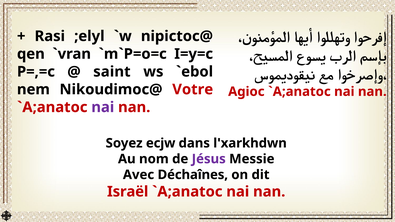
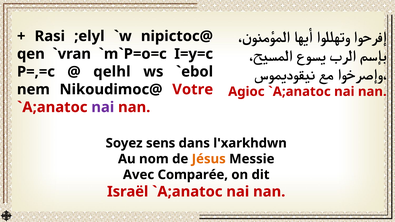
saint: saint -> qelhl
ecjw: ecjw -> sens
Jésus colour: purple -> orange
Déchaînes: Déchaînes -> Comparée
